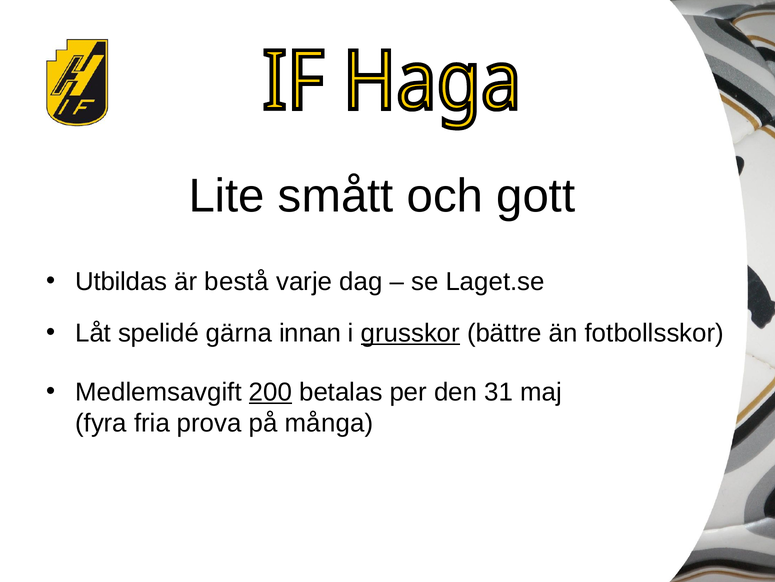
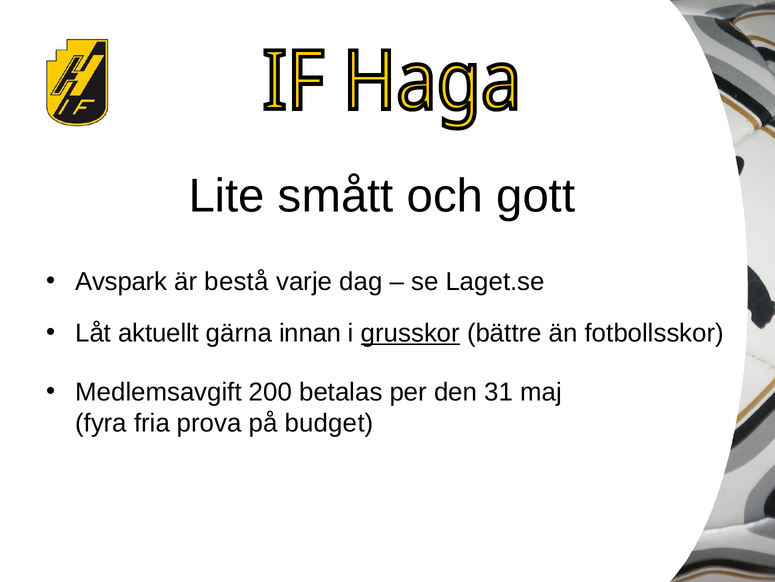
Utbildas: Utbildas -> Avspark
spelidé: spelidé -> aktuellt
200 underline: present -> none
många: många -> budget
